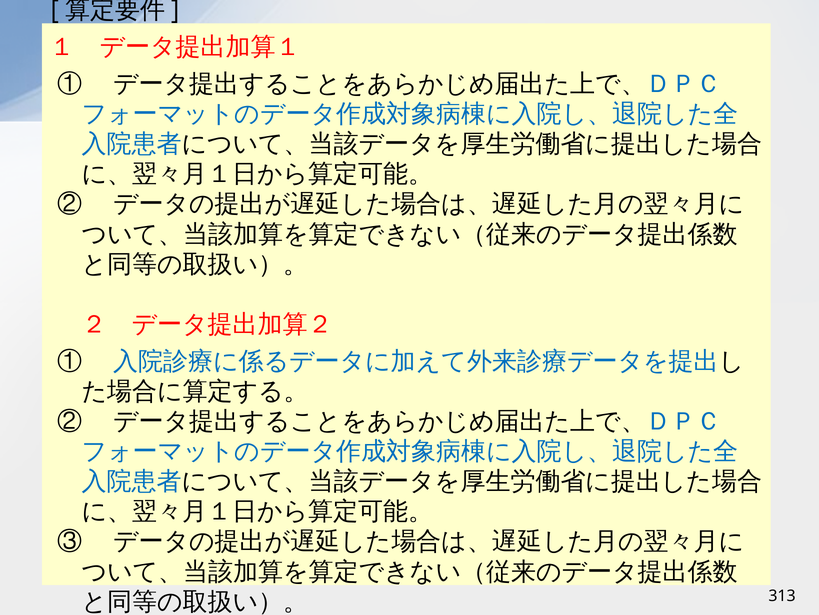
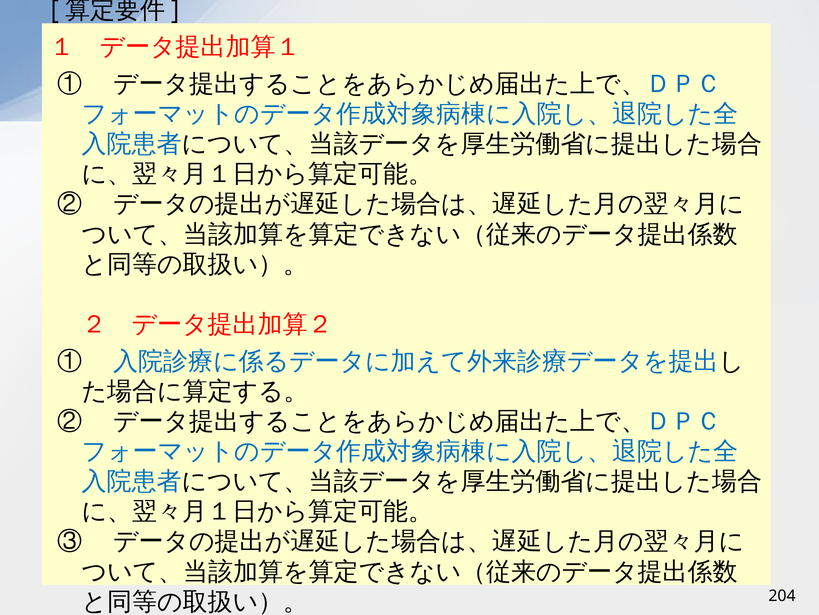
313: 313 -> 204
